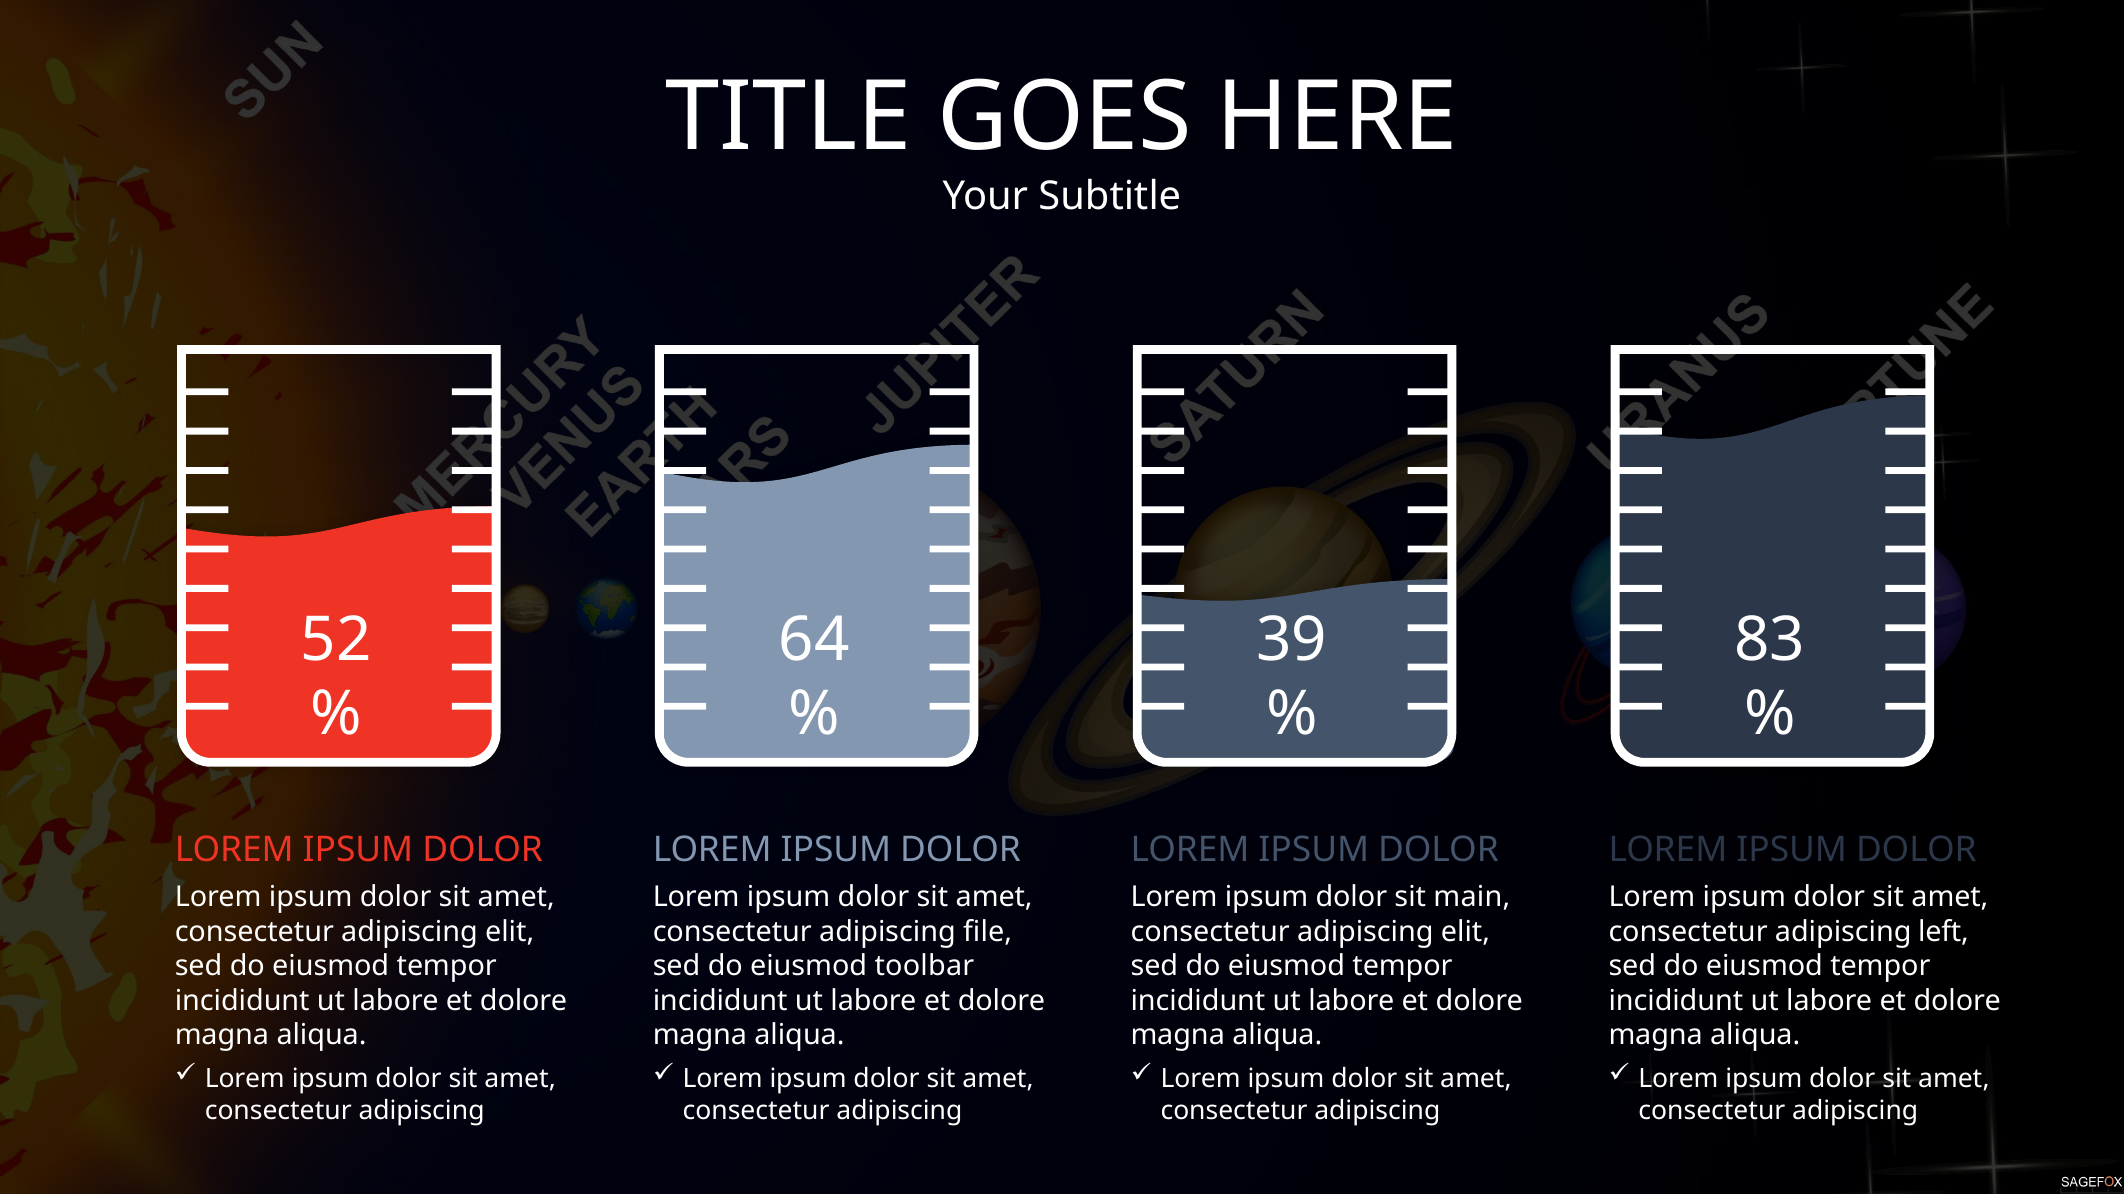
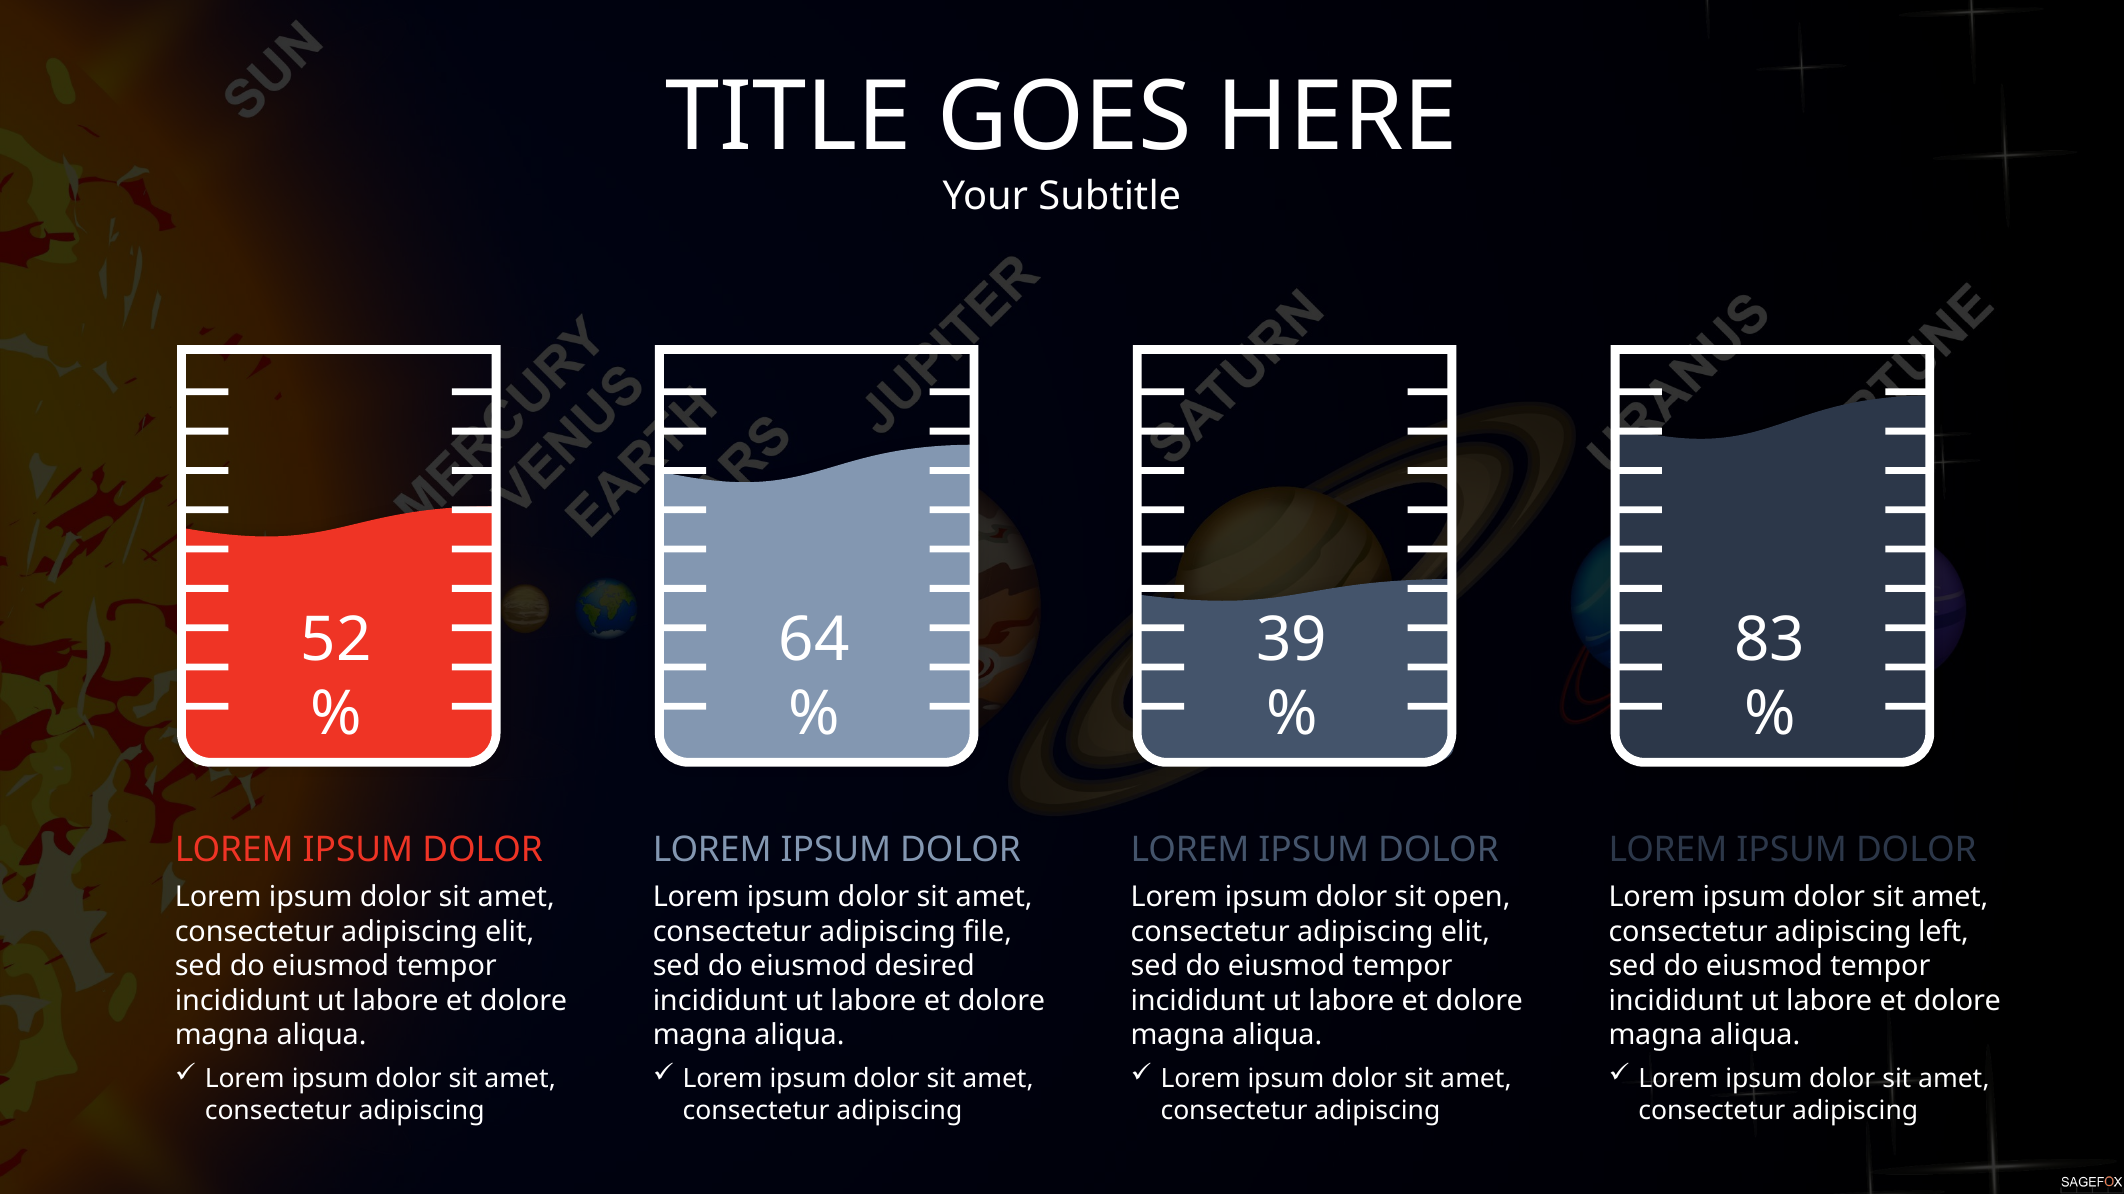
main: main -> open
toolbar: toolbar -> desired
